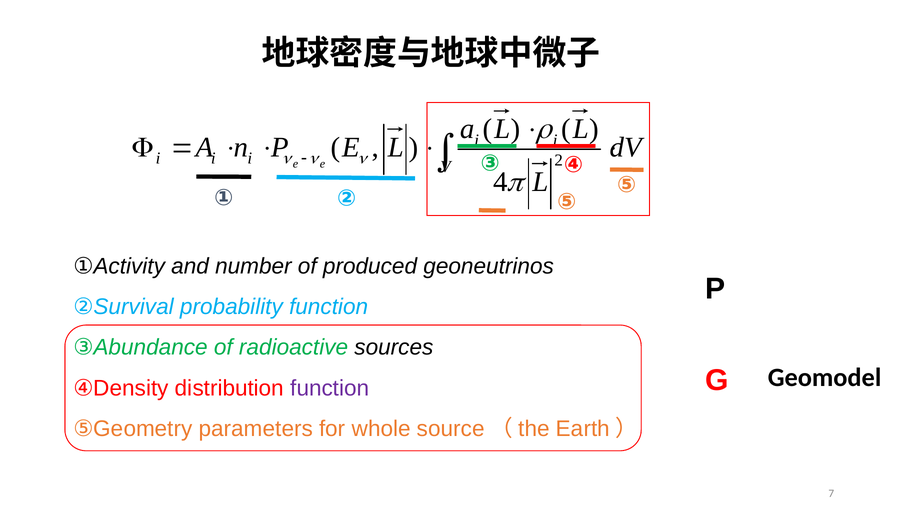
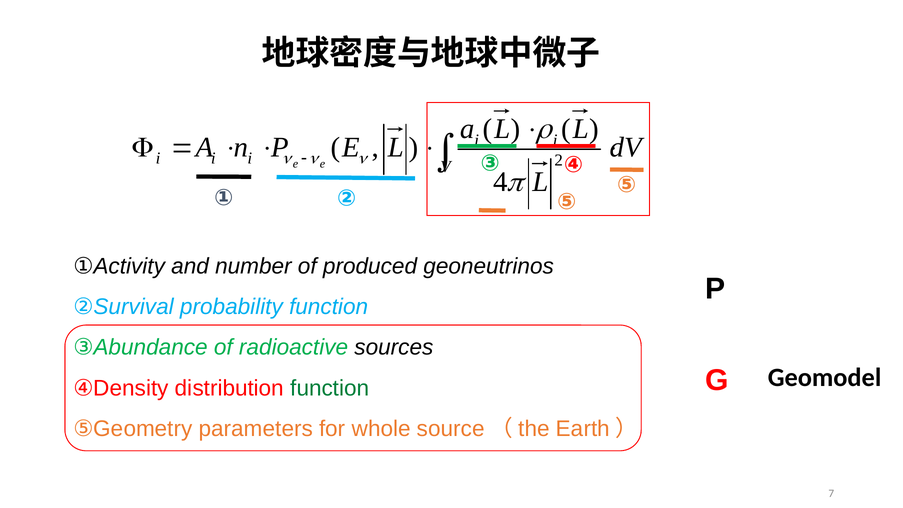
function at (330, 388) colour: purple -> green
